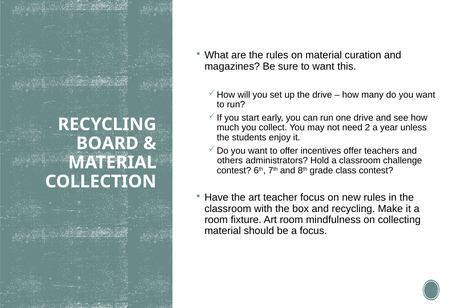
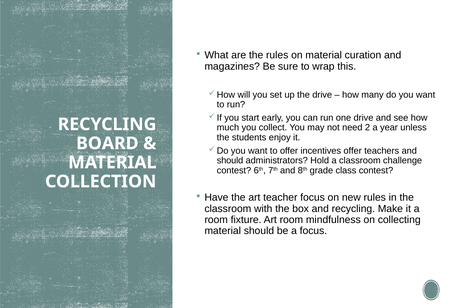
to want: want -> wrap
others at (230, 161): others -> should
